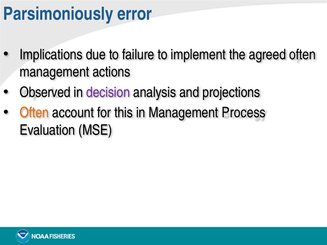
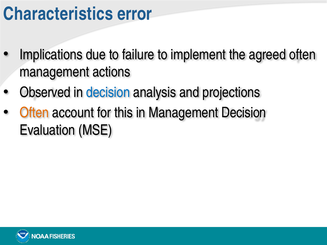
Parsimoniously: Parsimoniously -> Characteristics
decision at (108, 92) colour: purple -> blue
Management Process: Process -> Decision
